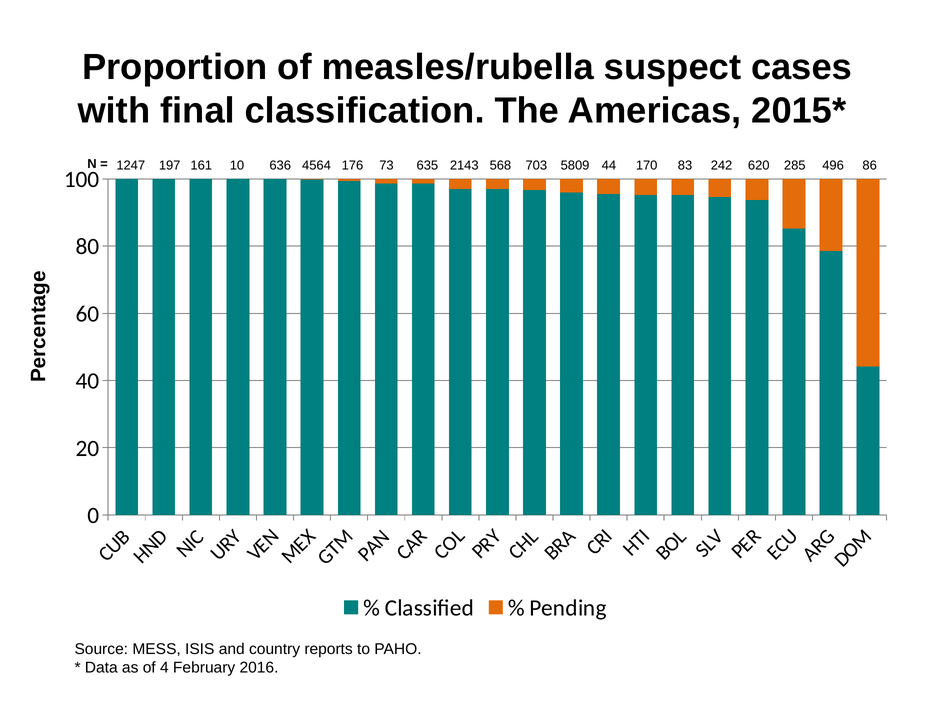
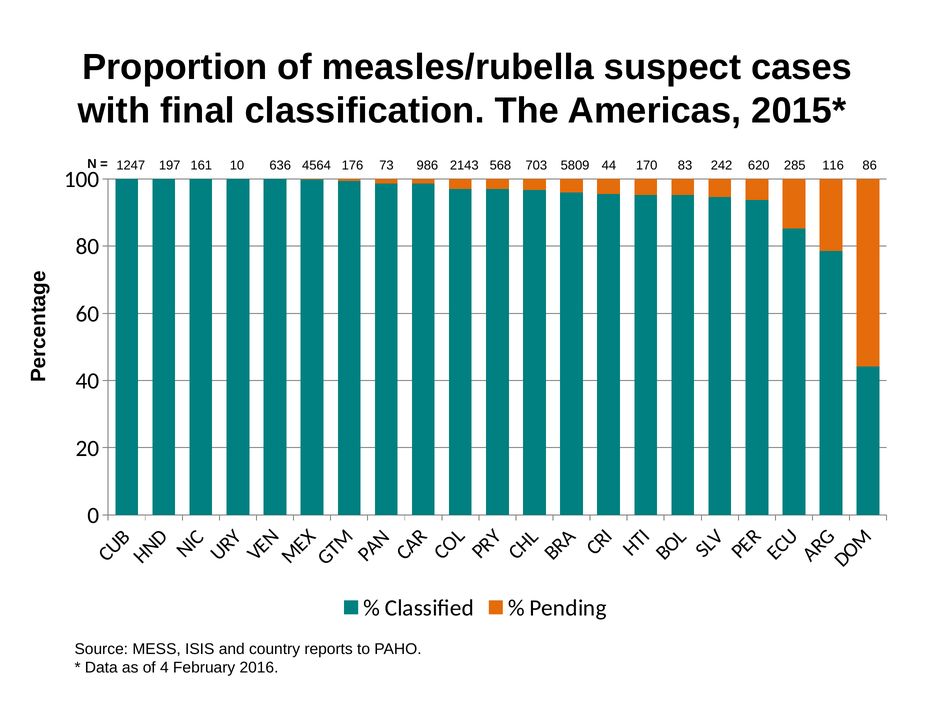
635: 635 -> 986
496: 496 -> 116
